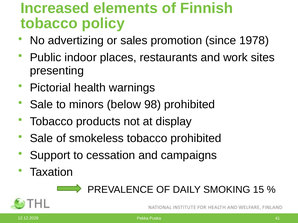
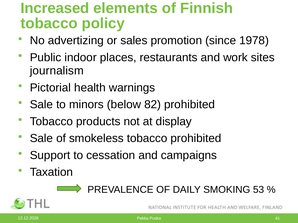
presenting: presenting -> journalism
98: 98 -> 82
15: 15 -> 53
